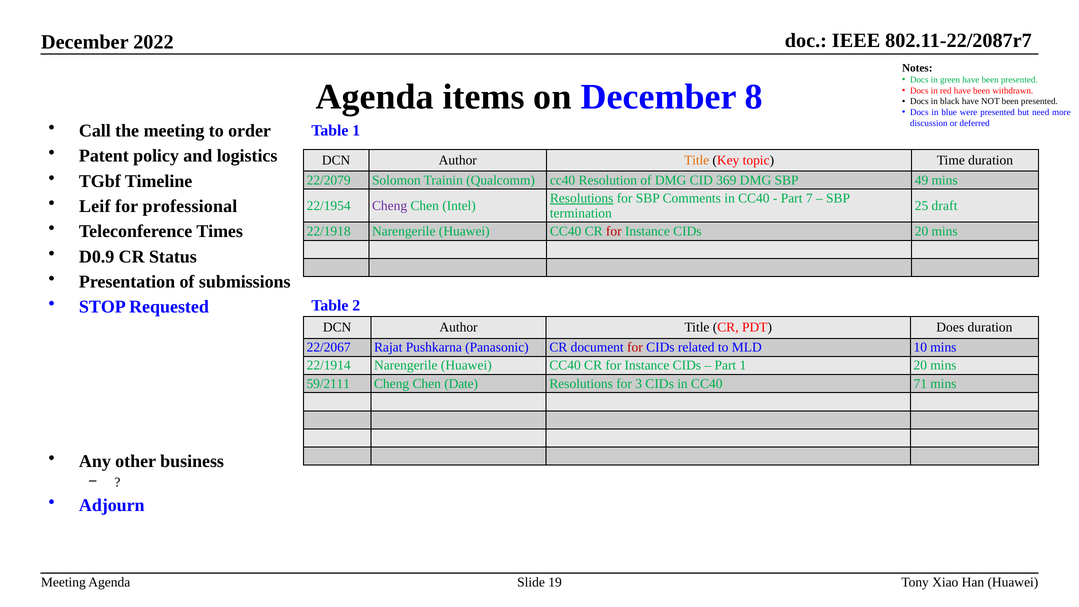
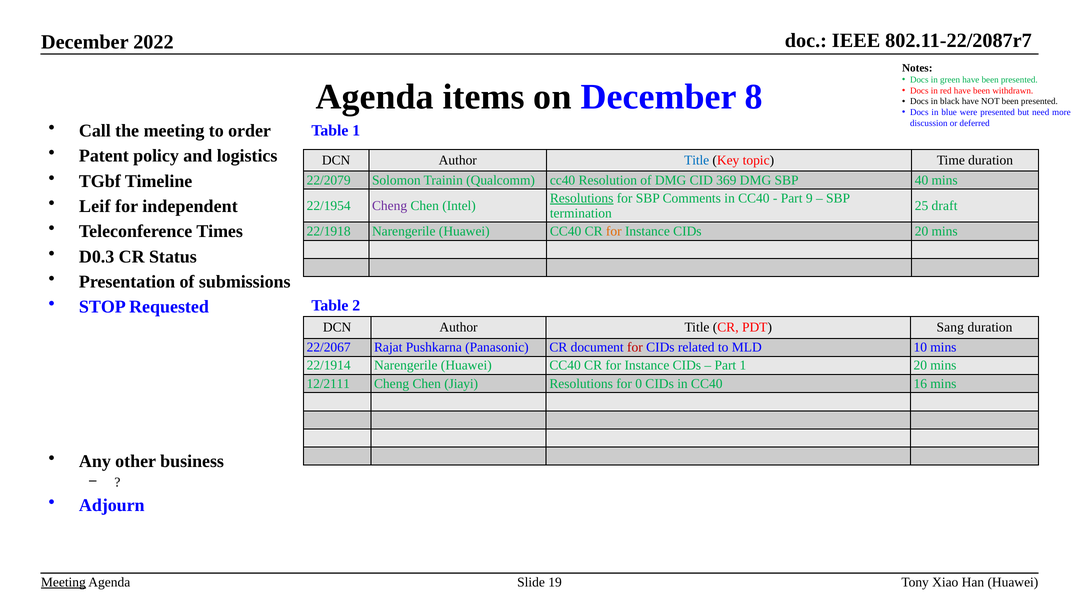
Title at (697, 160) colour: orange -> blue
49: 49 -> 40
7: 7 -> 9
professional: professional -> independent
for at (614, 231) colour: red -> orange
D0.9: D0.9 -> D0.3
Does: Does -> Sang
59/2111: 59/2111 -> 12/2111
Date: Date -> Jiayi
3: 3 -> 0
71: 71 -> 16
Meeting at (63, 582) underline: none -> present
